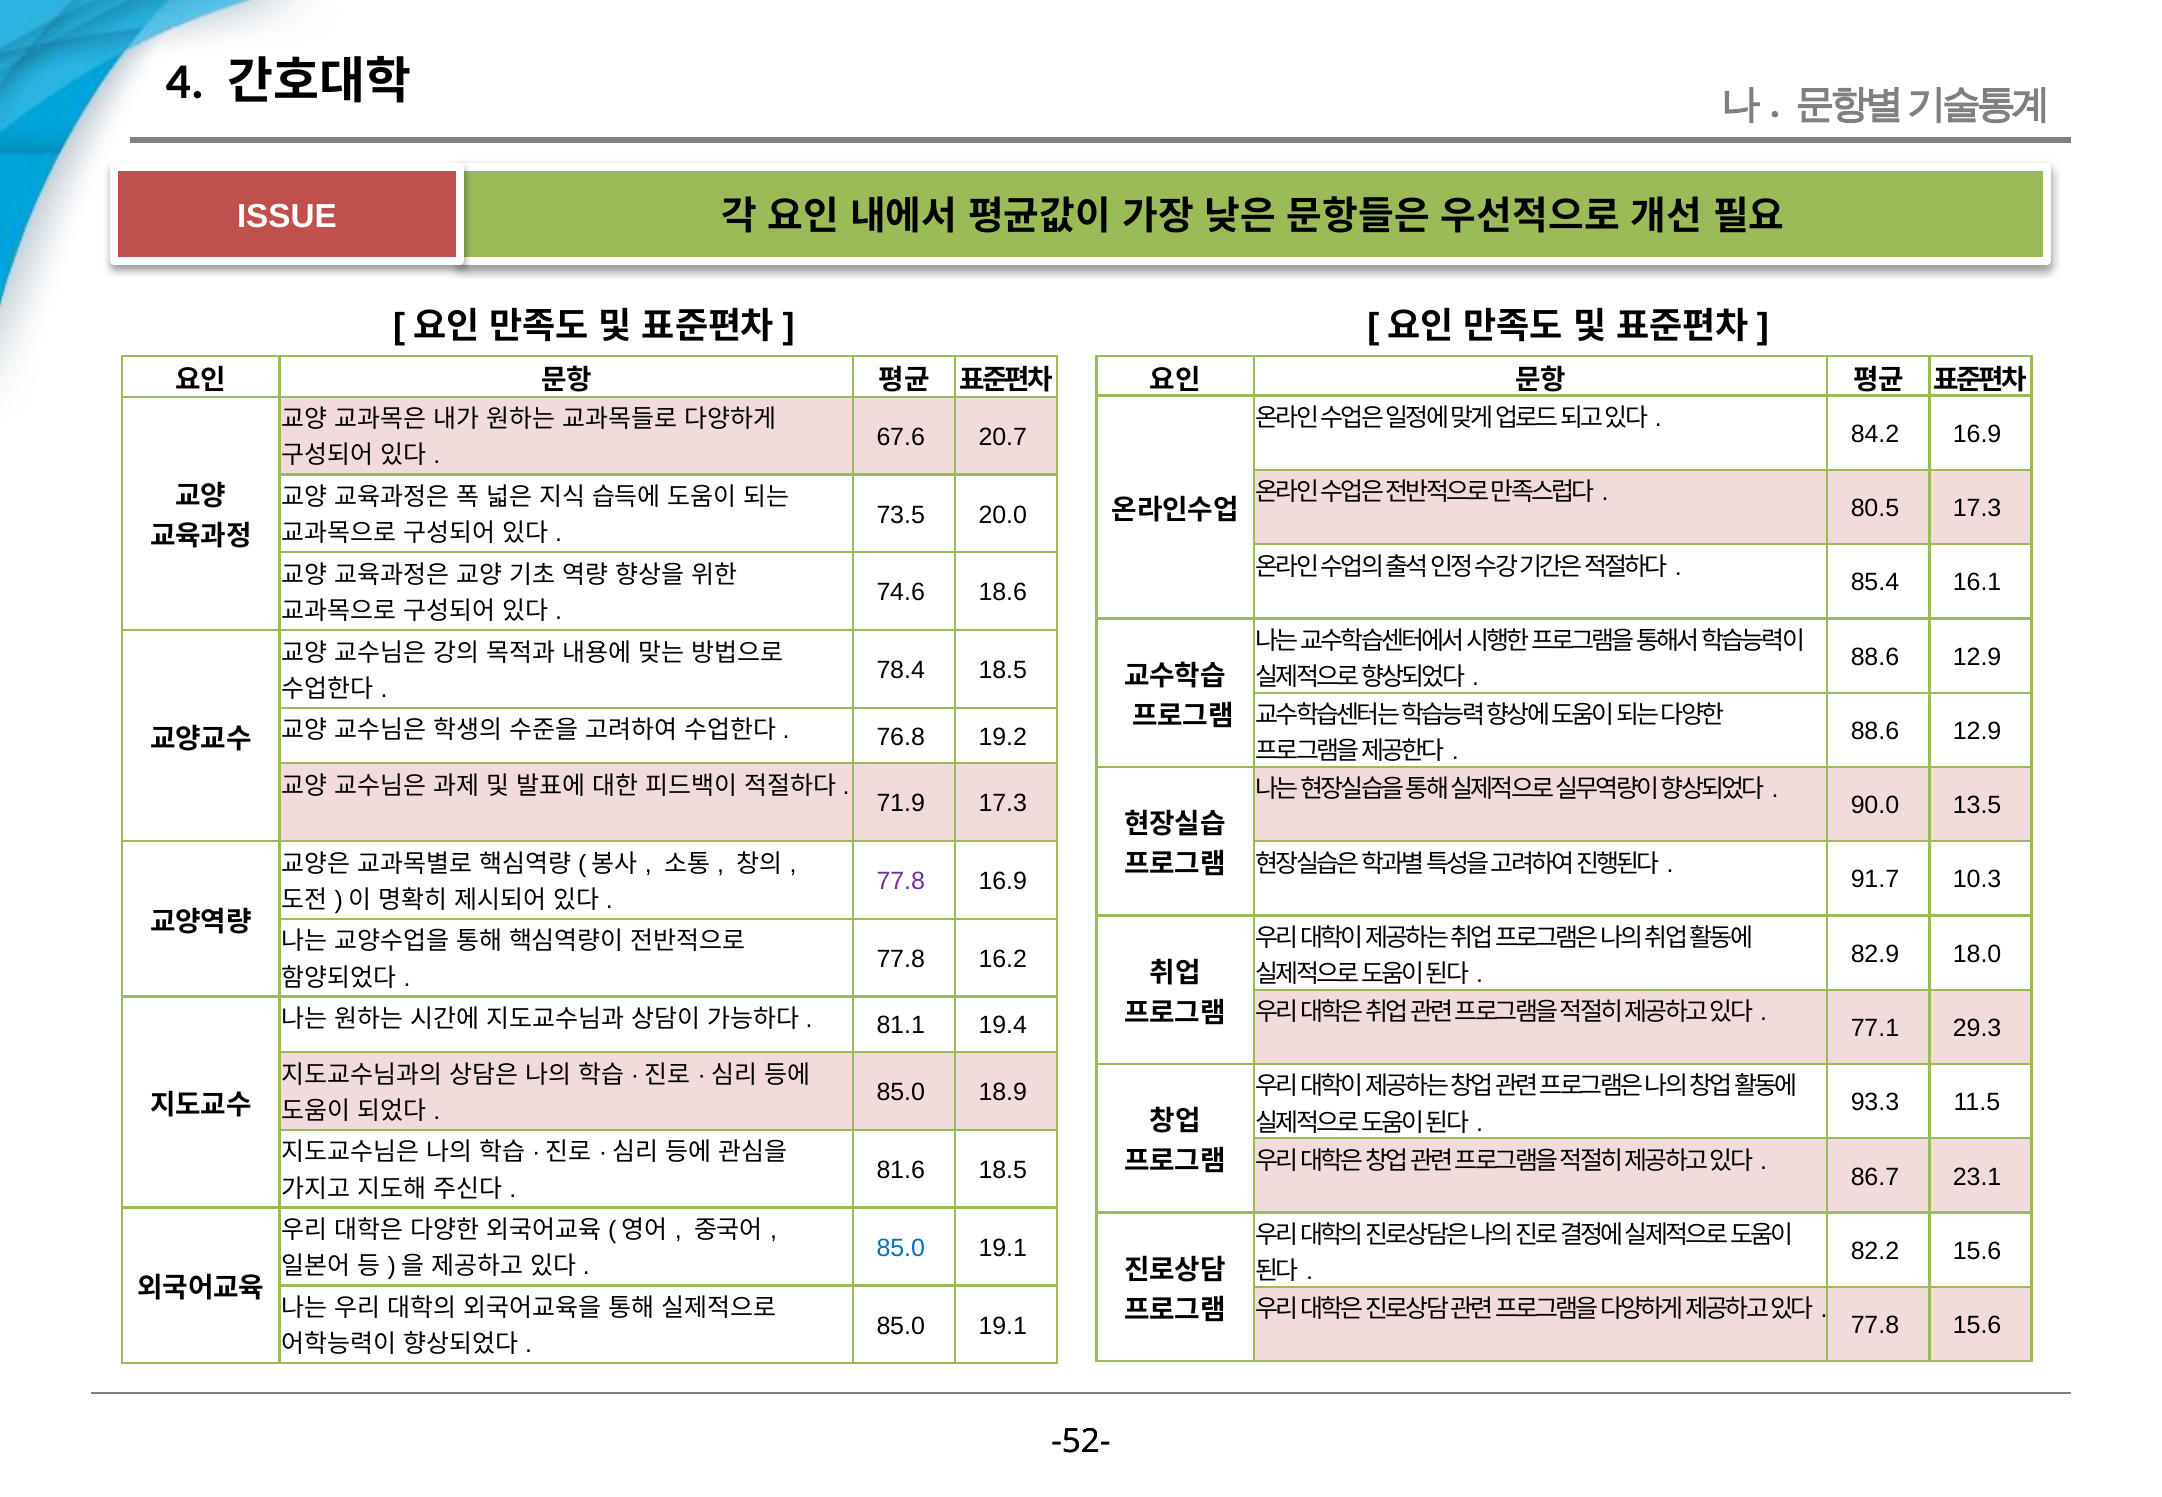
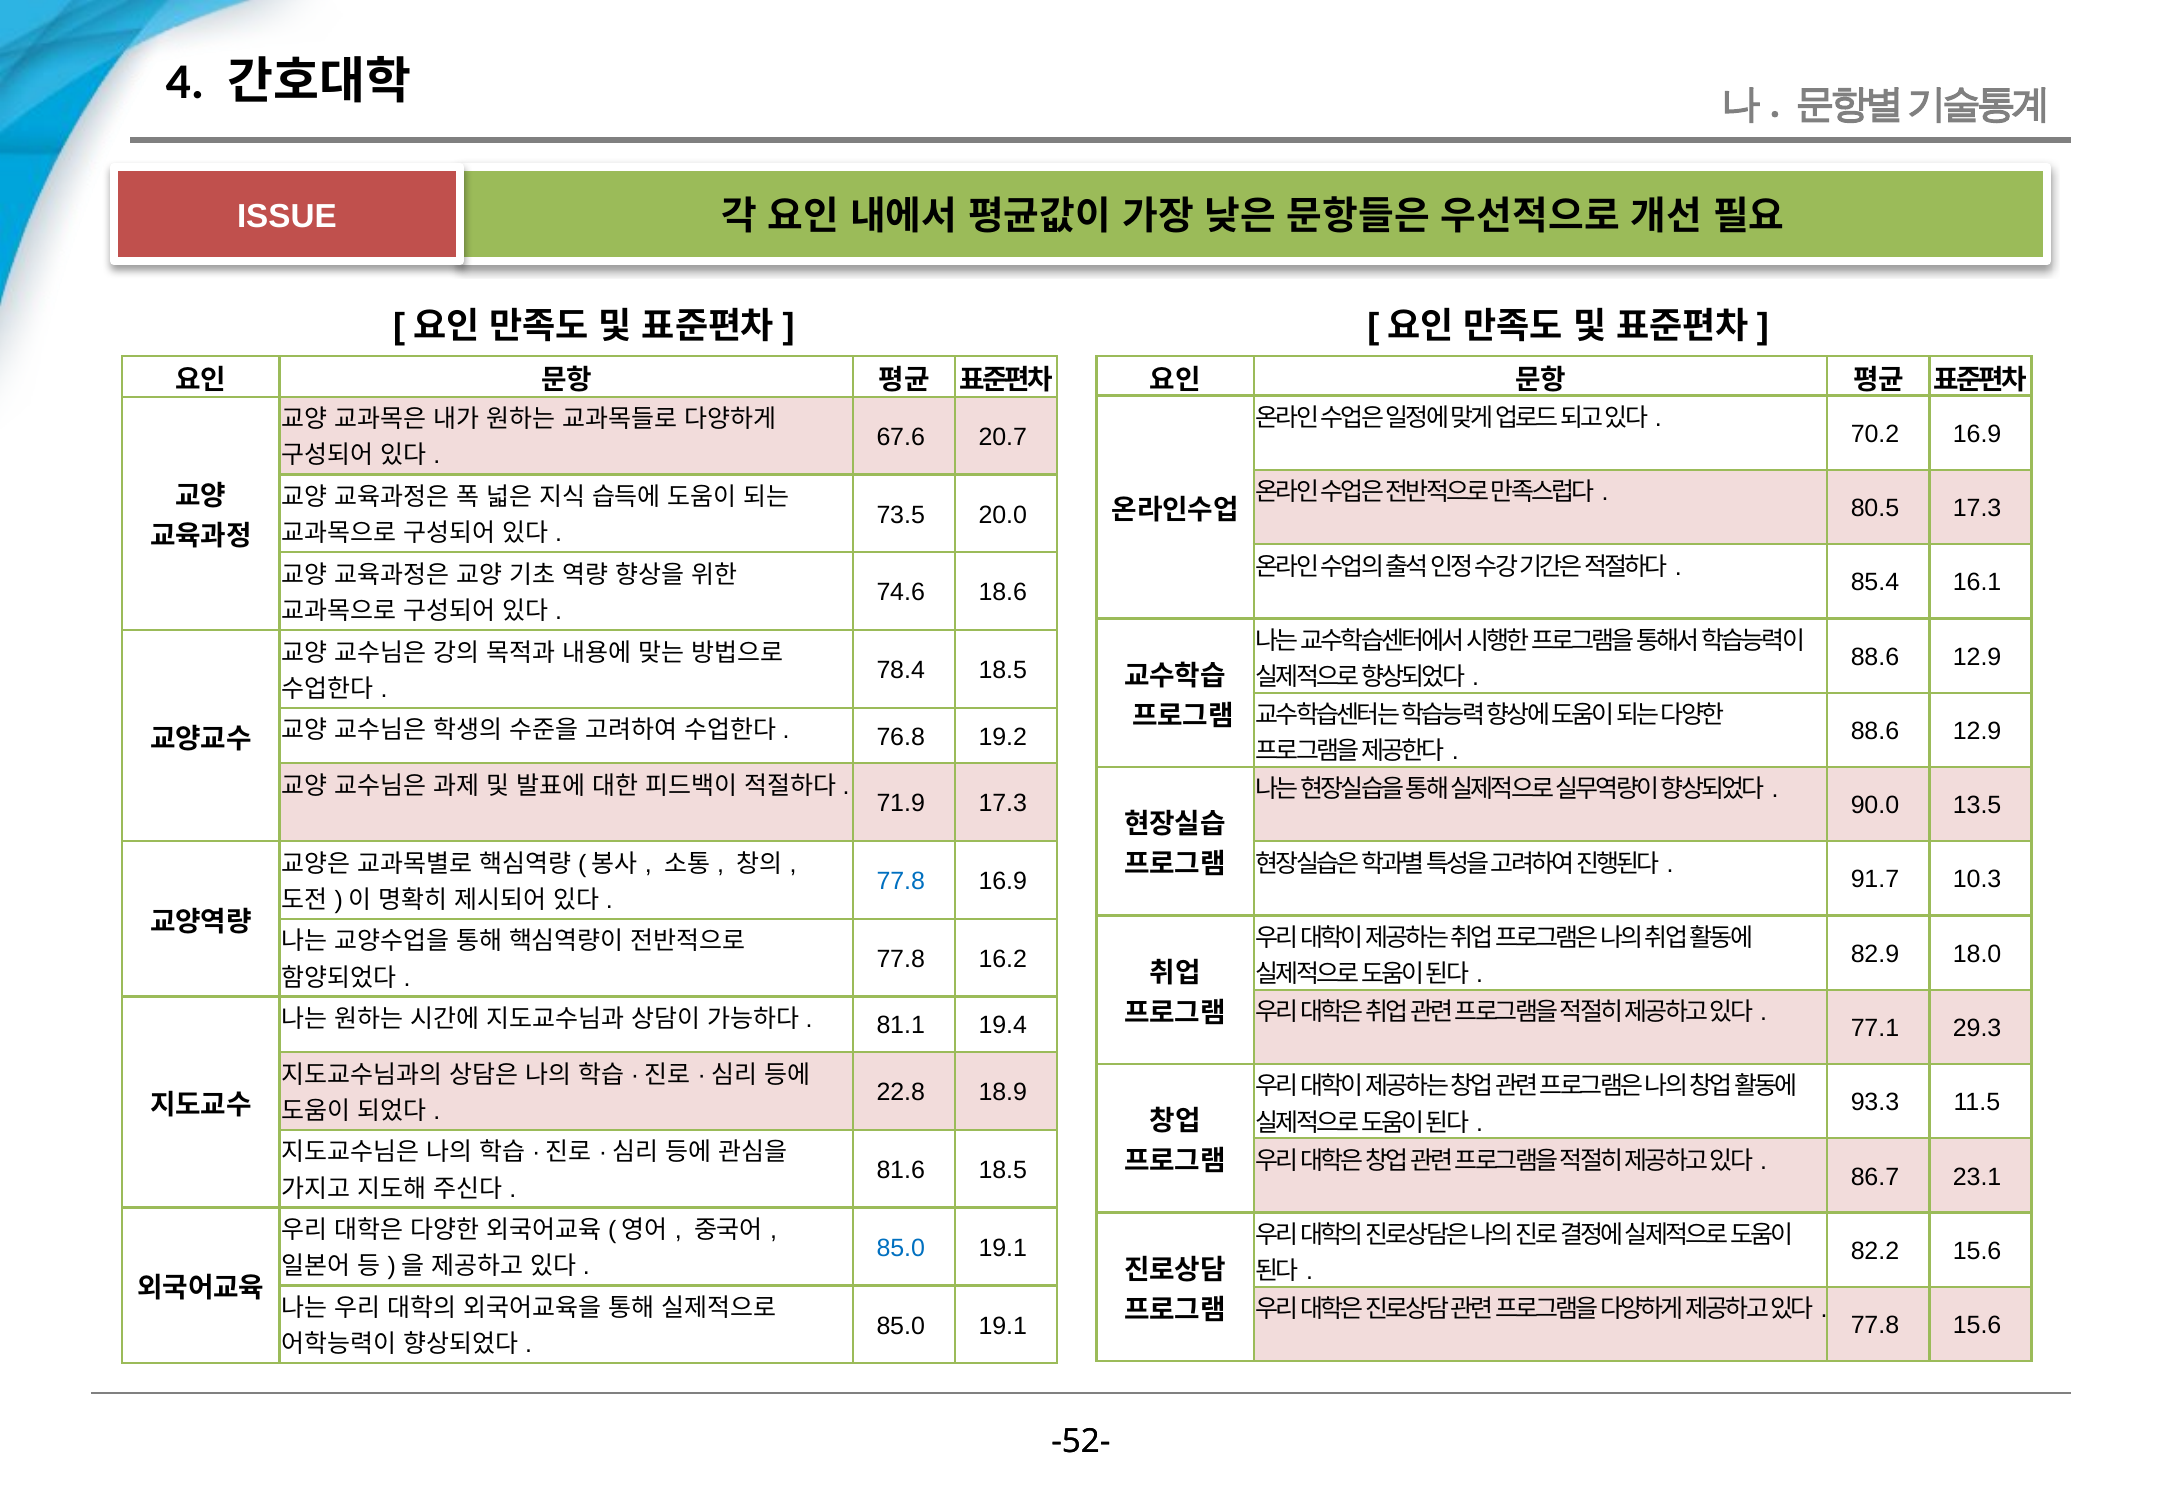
84.2: 84.2 -> 70.2
77.8 at (901, 881) colour: purple -> blue
85.0 at (901, 1092): 85.0 -> 22.8
